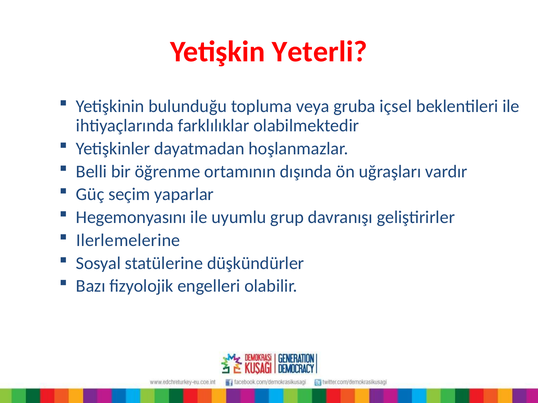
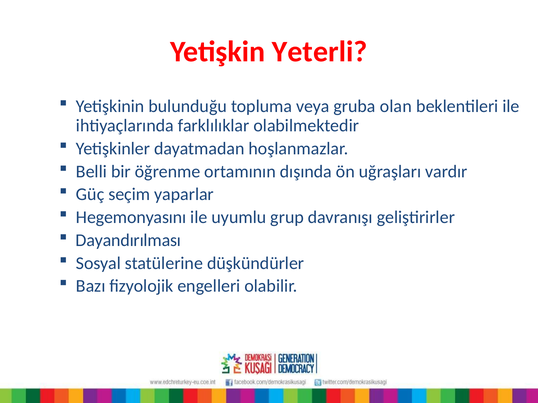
içsel: içsel -> olan
Ilerlemelerine: Ilerlemelerine -> Dayandırılması
